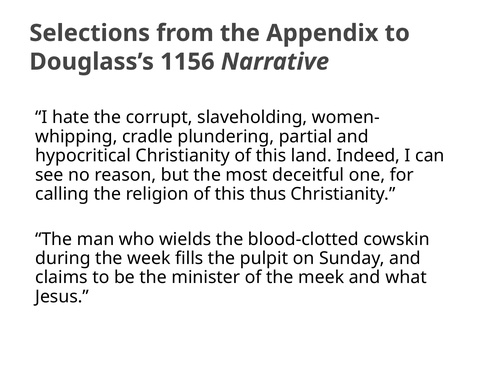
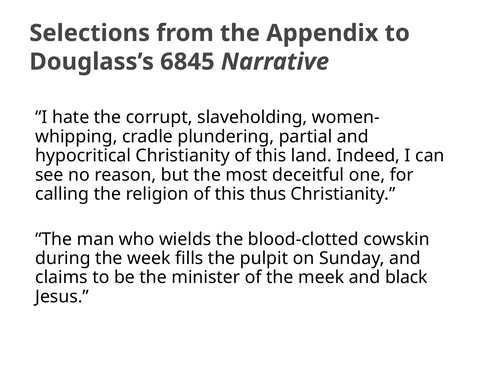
1156: 1156 -> 6845
what: what -> black
